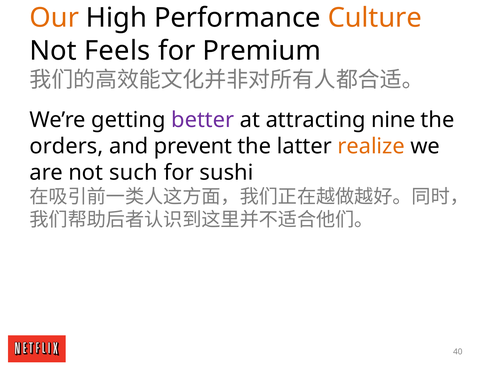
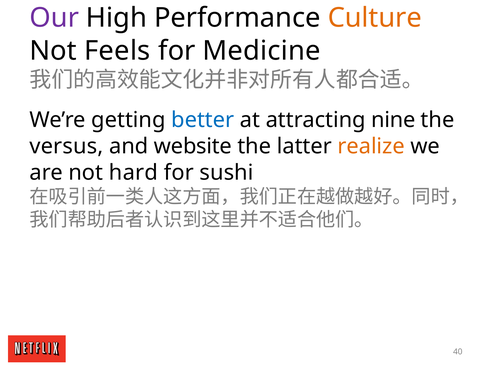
Our colour: orange -> purple
Premium: Premium -> Medicine
better colour: purple -> blue
orders: orders -> versus
prevent: prevent -> website
such: such -> hard
